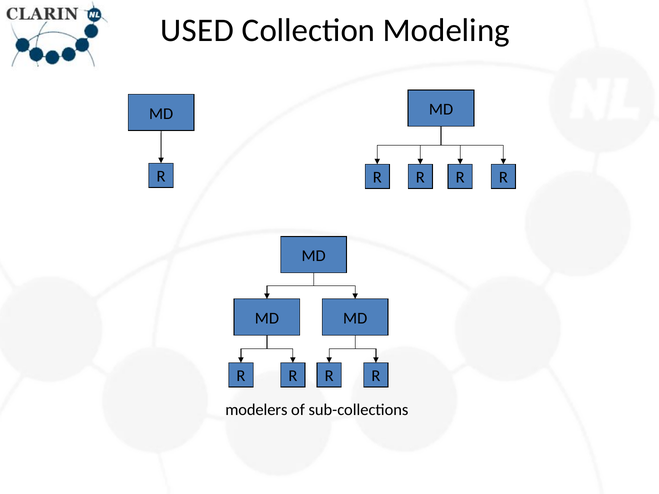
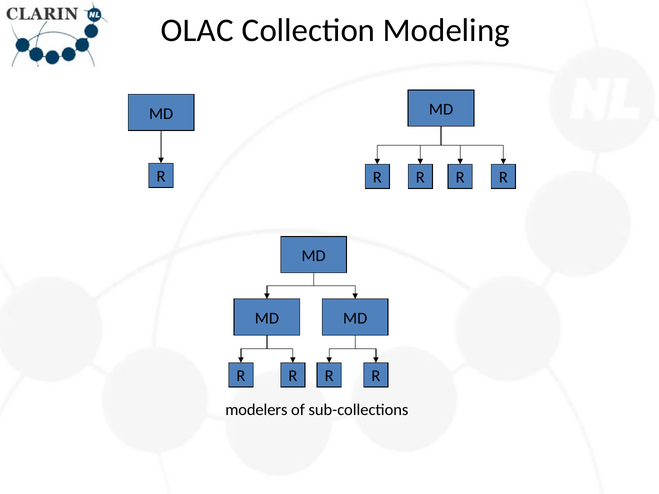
USED: USED -> OLAC
